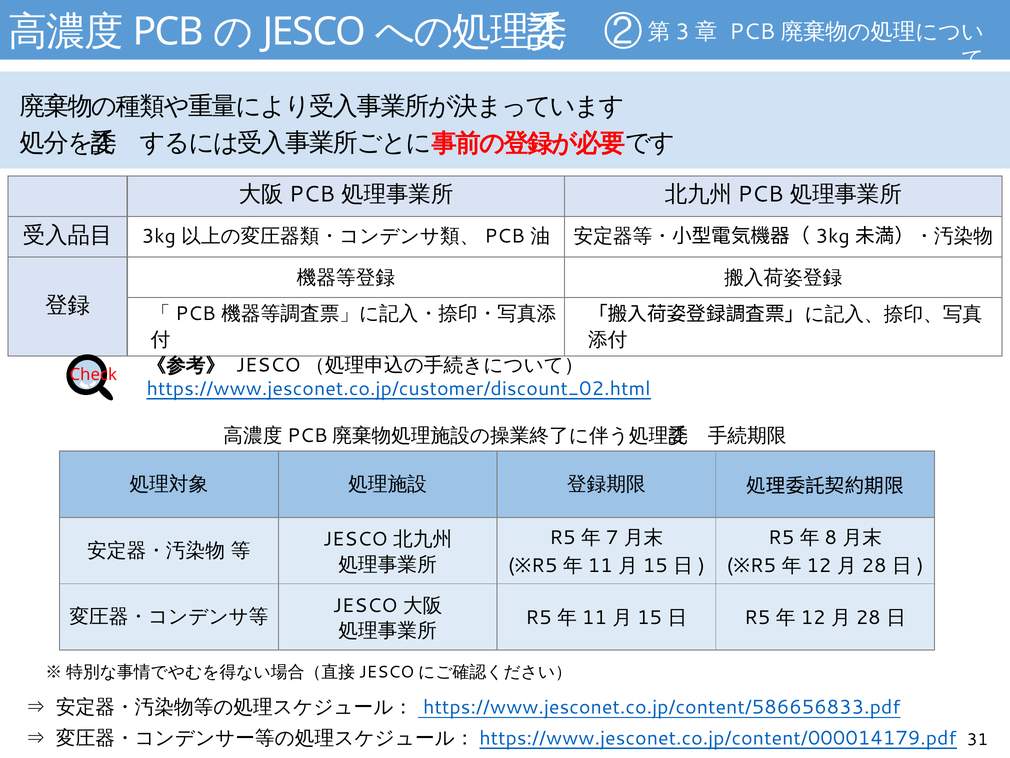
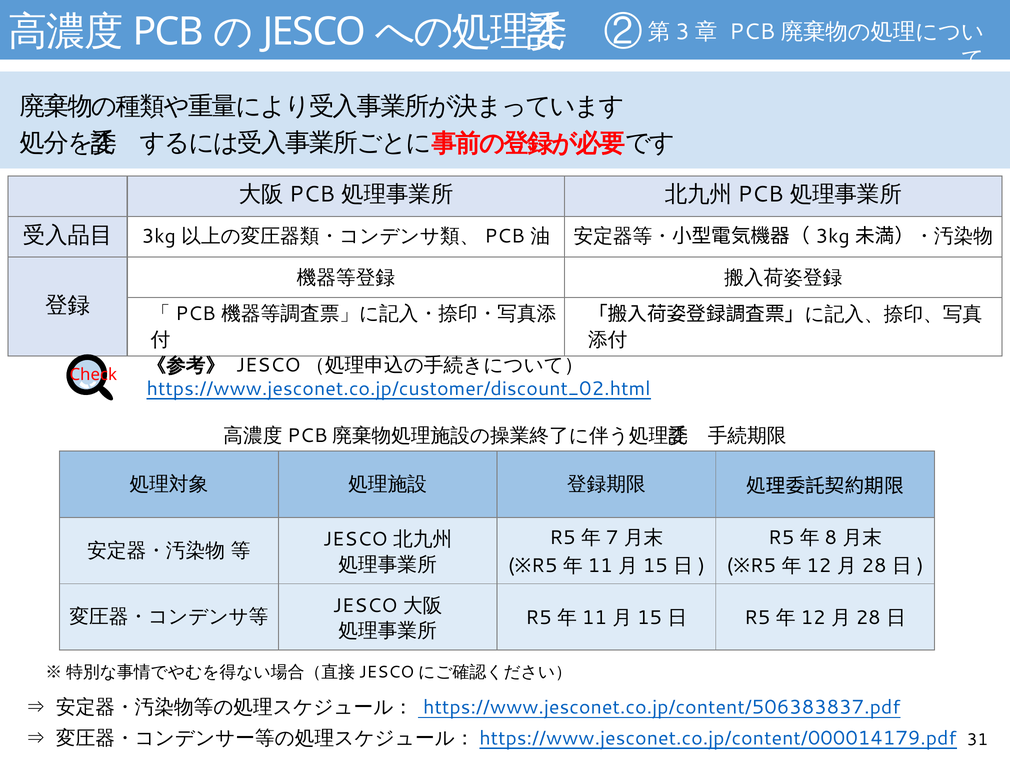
https://www.jesconet.co.jp/content/586656833.pdf: https://www.jesconet.co.jp/content/586656833.pdf -> https://www.jesconet.co.jp/content/506383837.pdf
